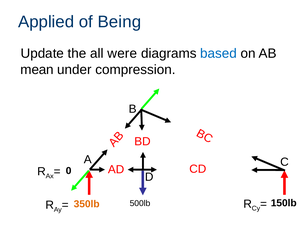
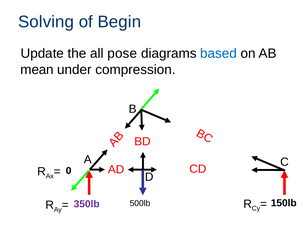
Applied: Applied -> Solving
Being: Being -> Begin
were: were -> pose
350lb colour: orange -> purple
